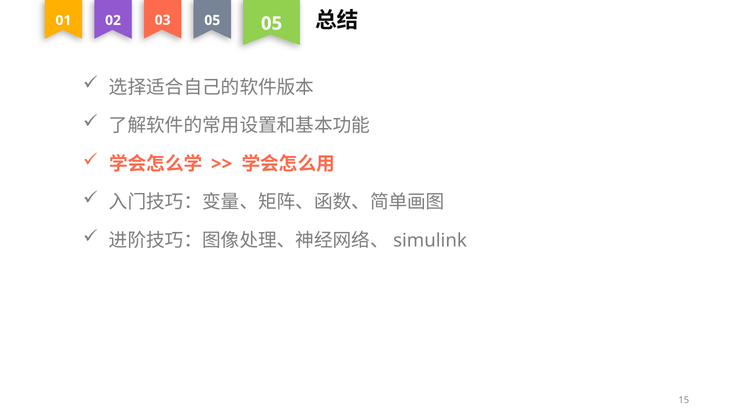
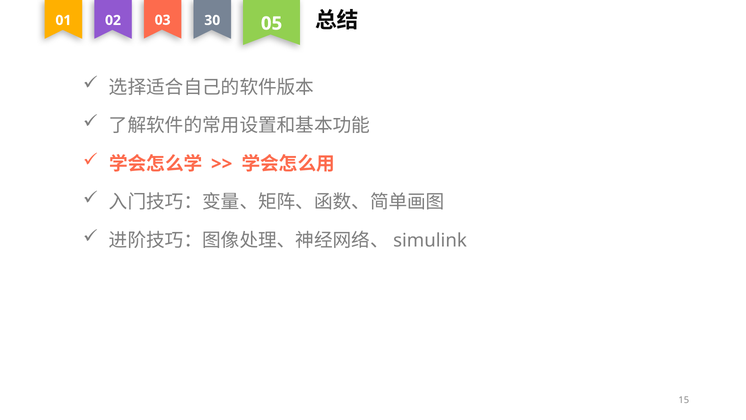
03 05: 05 -> 30
